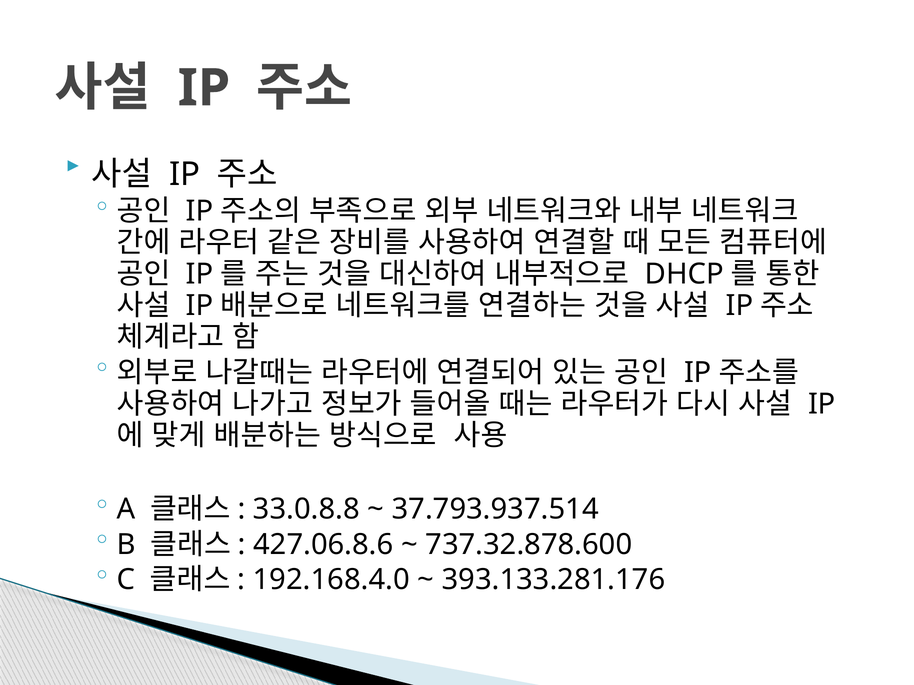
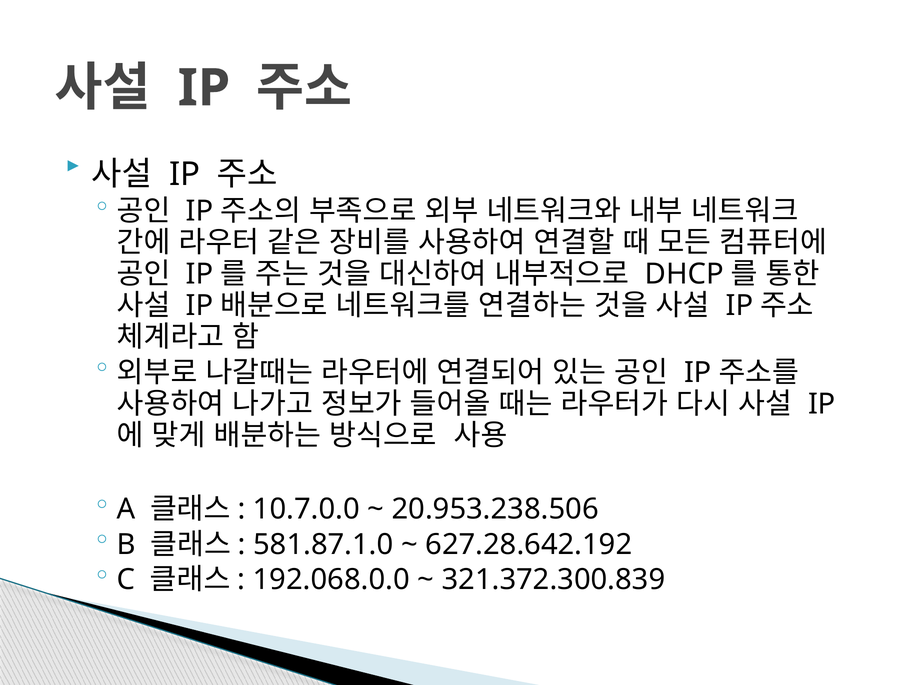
33.0.8.8: 33.0.8.8 -> 10.7.0.0
37.793.937.514: 37.793.937.514 -> 20.953.238.506
427.06.8.6: 427.06.8.6 -> 581.87.1.0
737.32.878.600: 737.32.878.600 -> 627.28.642.192
192.168.4.0: 192.168.4.0 -> 192.068.0.0
393.133.281.176: 393.133.281.176 -> 321.372.300.839
